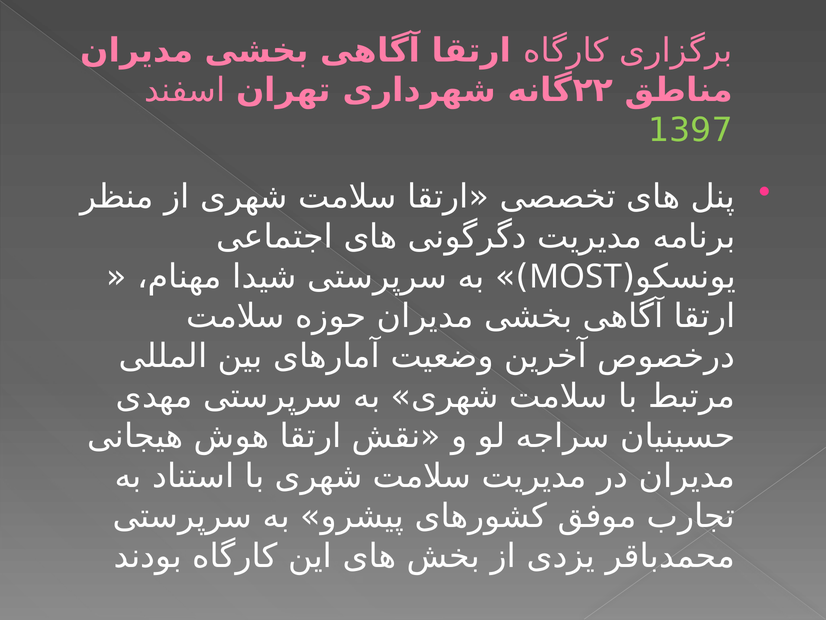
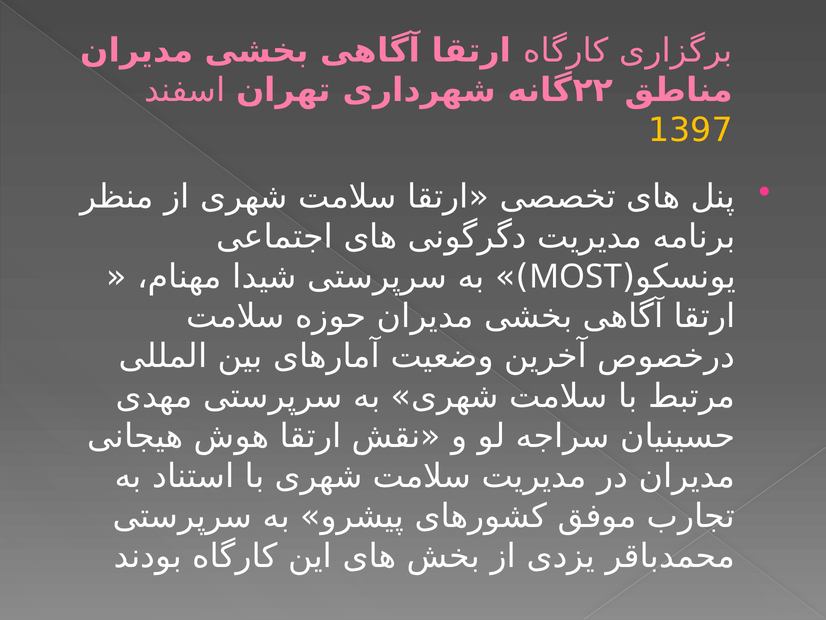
1397 colour: light green -> yellow
